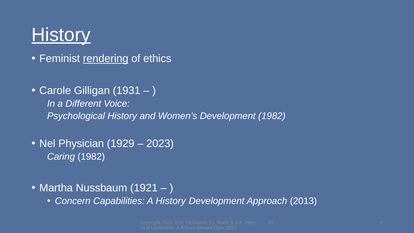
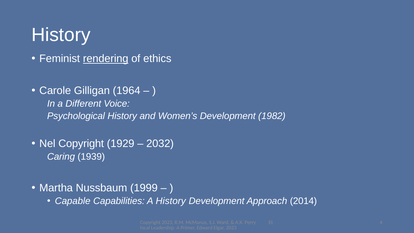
History at (61, 35) underline: present -> none
1931: 1931 -> 1964
Nel Physician: Physician -> Copyright
2023 at (160, 144): 2023 -> 2032
Caring 1982: 1982 -> 1939
1921: 1921 -> 1999
Concern: Concern -> Capable
2013: 2013 -> 2014
